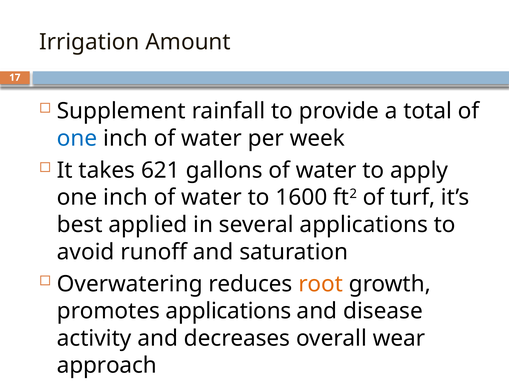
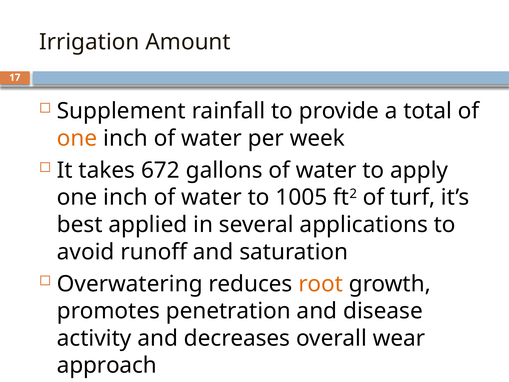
one at (77, 138) colour: blue -> orange
621: 621 -> 672
1600: 1600 -> 1005
promotes applications: applications -> penetration
